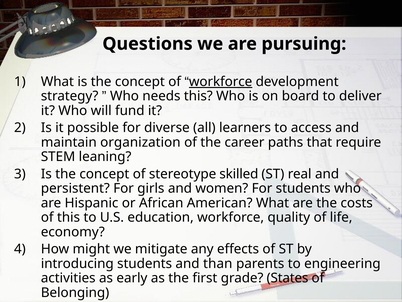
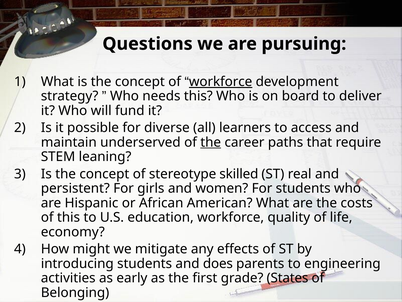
organization: organization -> underserved
the at (211, 142) underline: none -> present
than: than -> does
